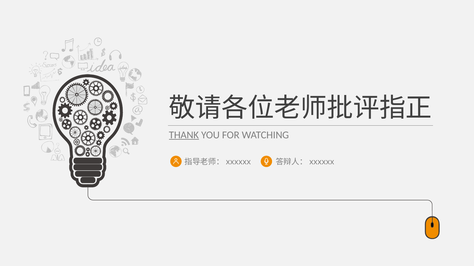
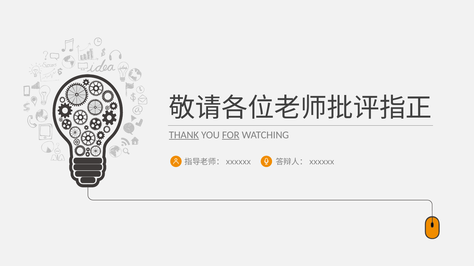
FOR underline: none -> present
